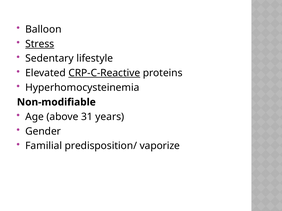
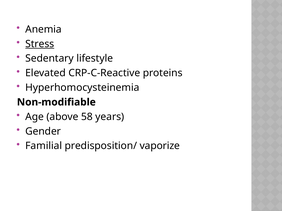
Balloon: Balloon -> Anemia
CRP-C-Reactive underline: present -> none
31: 31 -> 58
